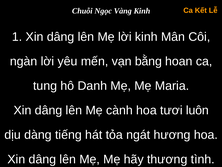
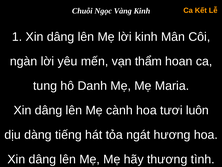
bằng: bằng -> thẩm
